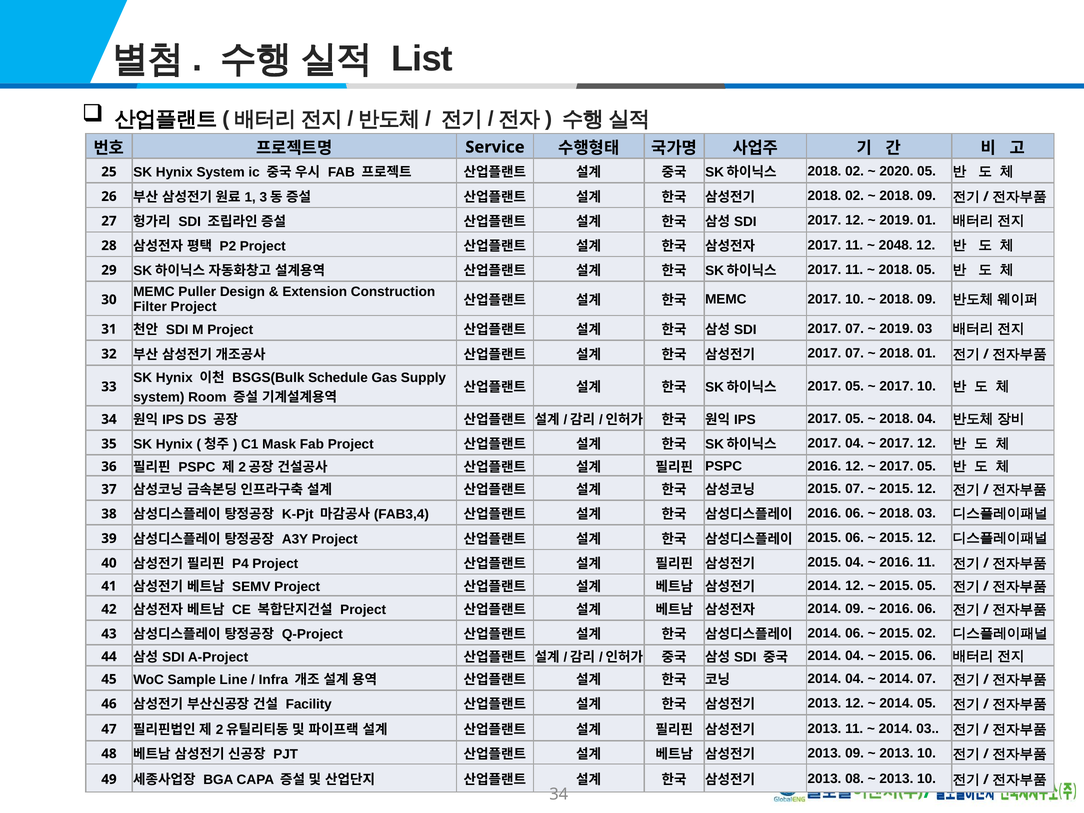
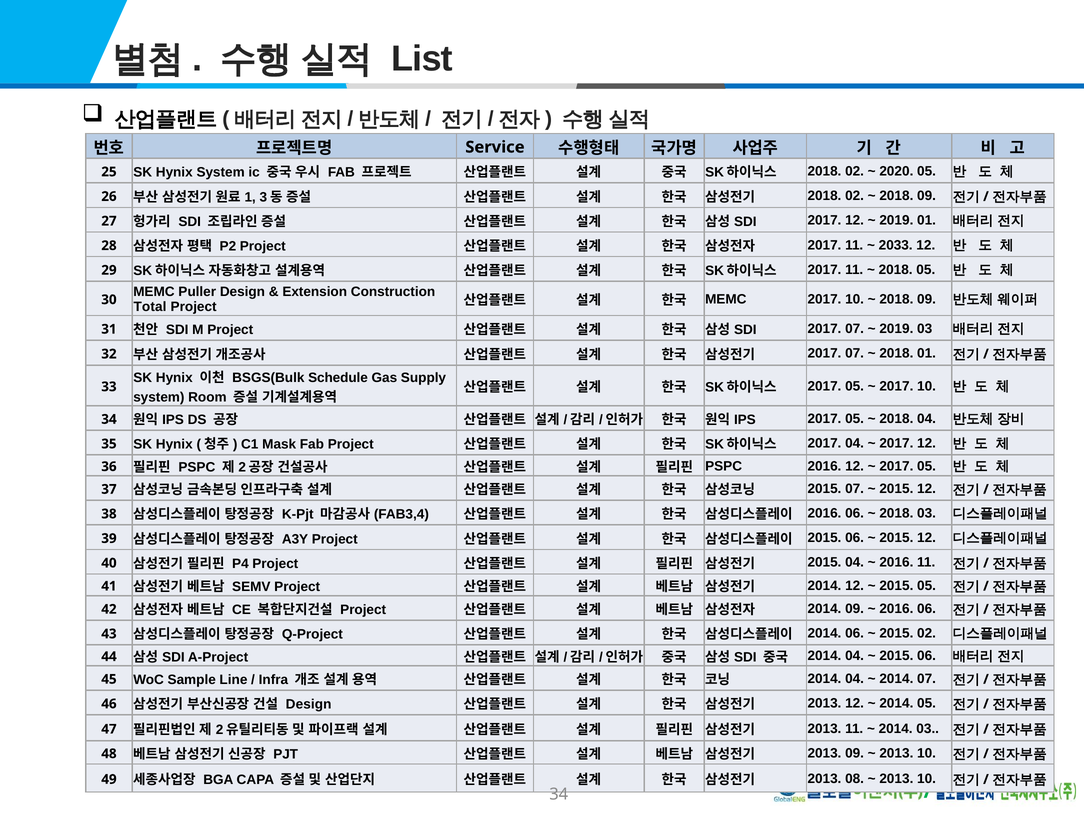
2048: 2048 -> 2033
Filter: Filter -> Total
Facility at (309, 704): Facility -> Design
